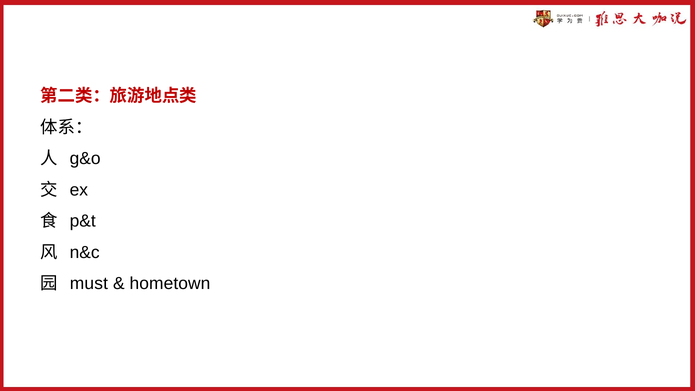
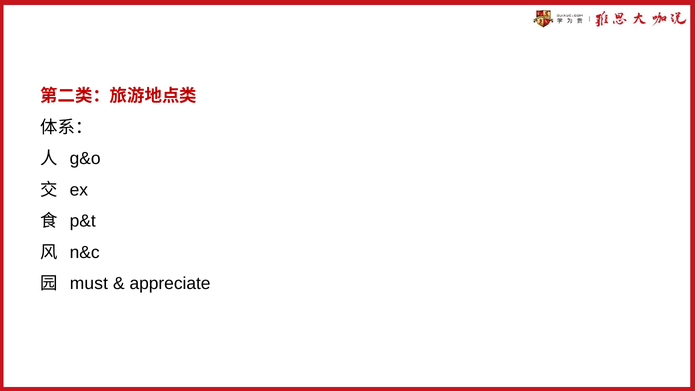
hometown: hometown -> appreciate
